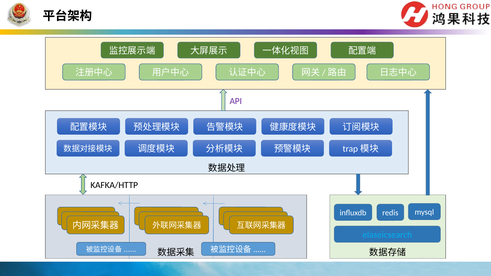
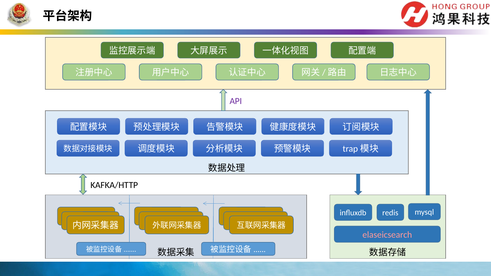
elaseicsearch colour: light blue -> pink
